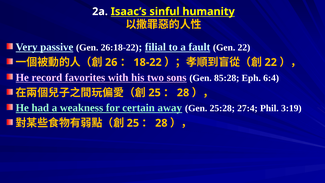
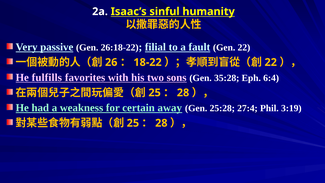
record: record -> fulfills
85:28: 85:28 -> 35:28
